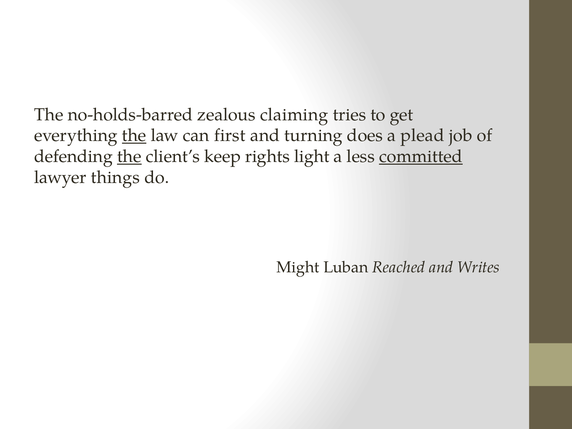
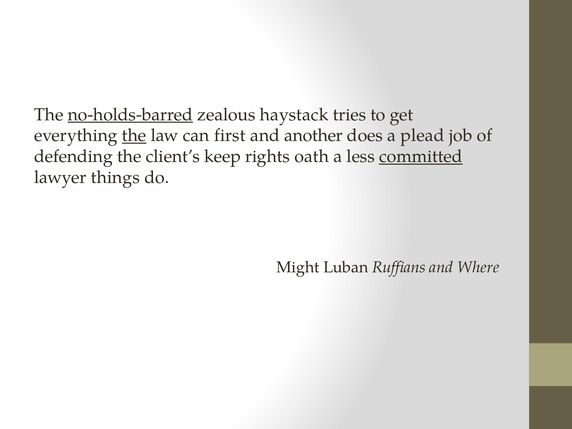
no-holds-barred underline: none -> present
claiming: claiming -> haystack
turning: turning -> another
the at (129, 157) underline: present -> none
light: light -> oath
Reached: Reached -> Ruffians
Writes: Writes -> Where
